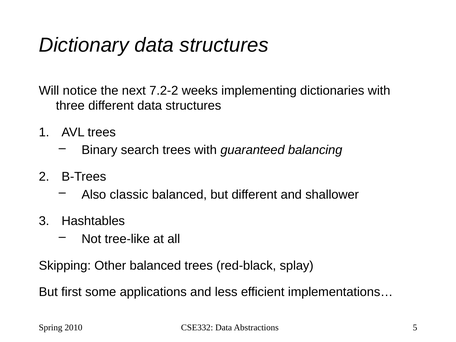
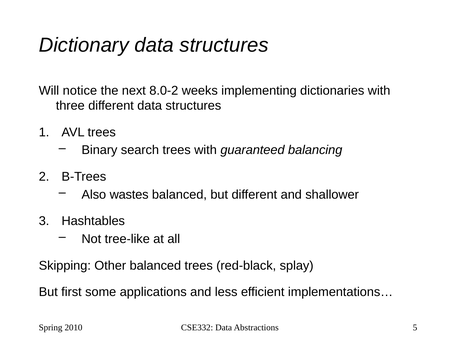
7.2-2: 7.2-2 -> 8.0-2
classic: classic -> wastes
